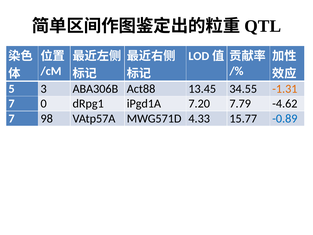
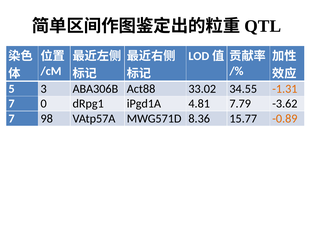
13.45: 13.45 -> 33.02
7.20: 7.20 -> 4.81
-4.62: -4.62 -> -3.62
4.33: 4.33 -> 8.36
-0.89 colour: blue -> orange
